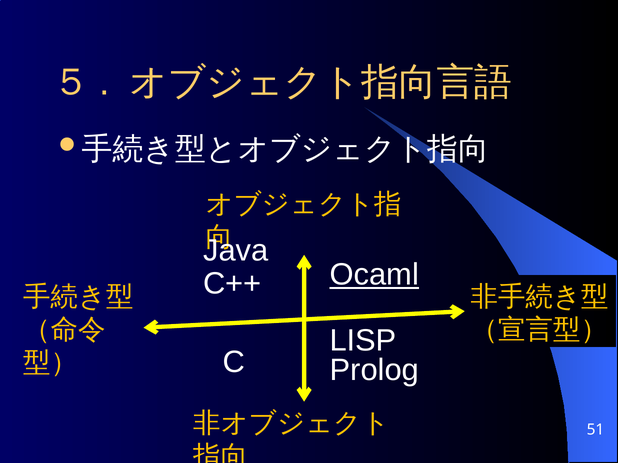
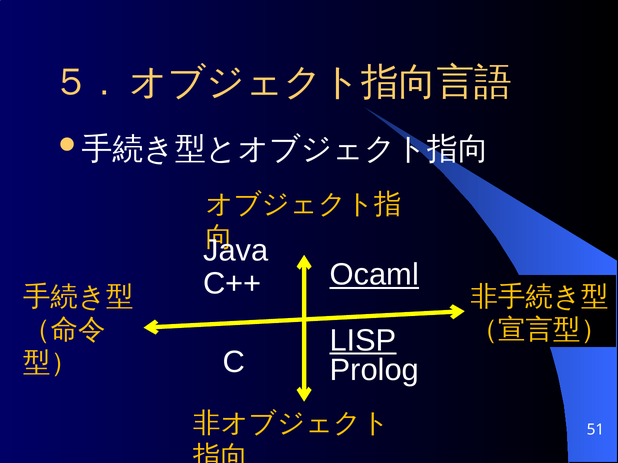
LISP underline: none -> present
